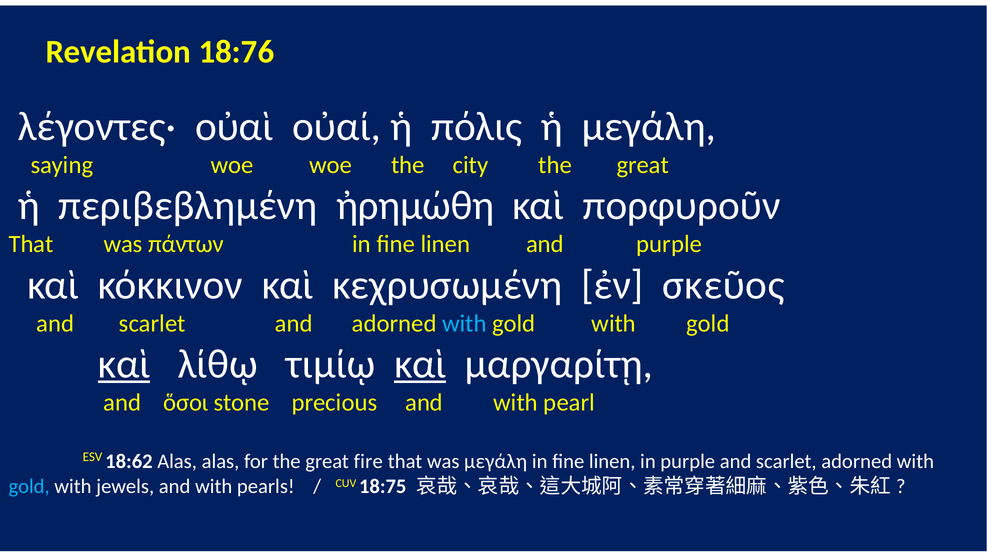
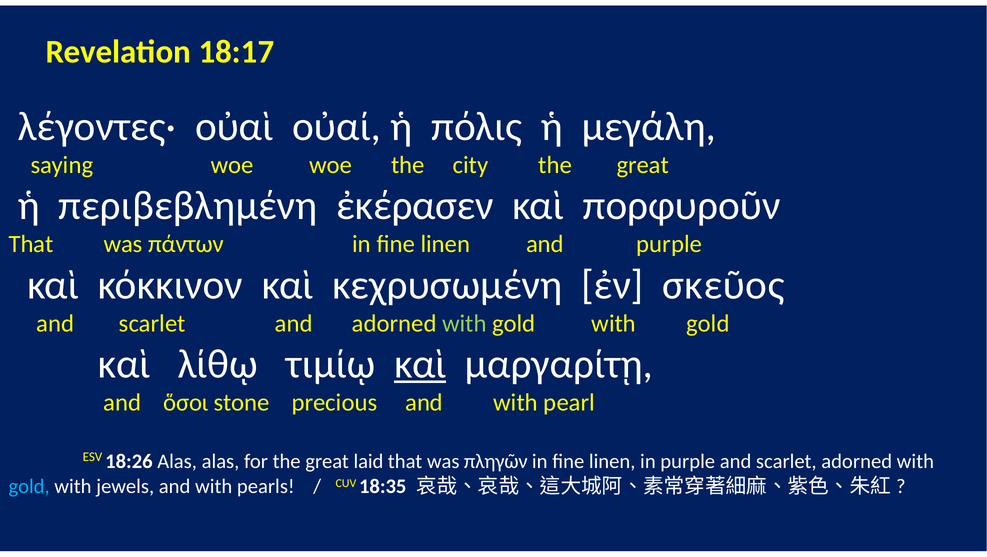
18:76: 18:76 -> 18:17
ἠρημώθη: ἠρημώθη -> ἐκέρασεν
with at (464, 323) colour: light blue -> light green
καὶ at (124, 364) underline: present -> none
18:62: 18:62 -> 18:26
fire: fire -> laid
was μεγάλη: μεγάλη -> πληγῶν
18:75: 18:75 -> 18:35
